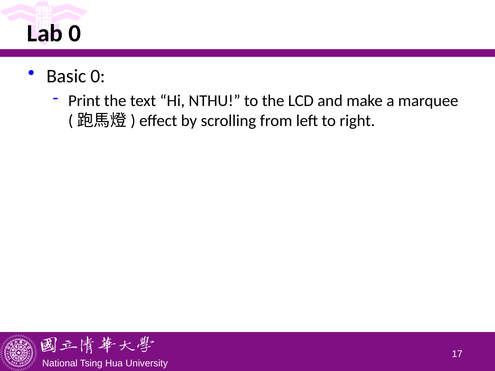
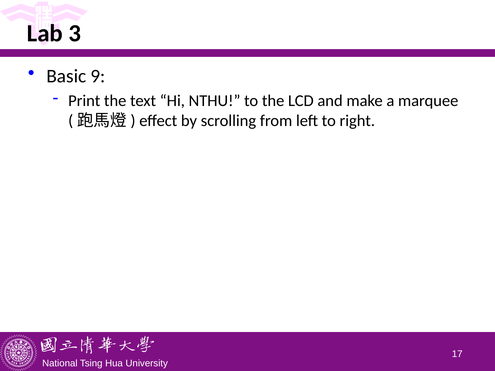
Lab 0: 0 -> 3
Basic 0: 0 -> 9
